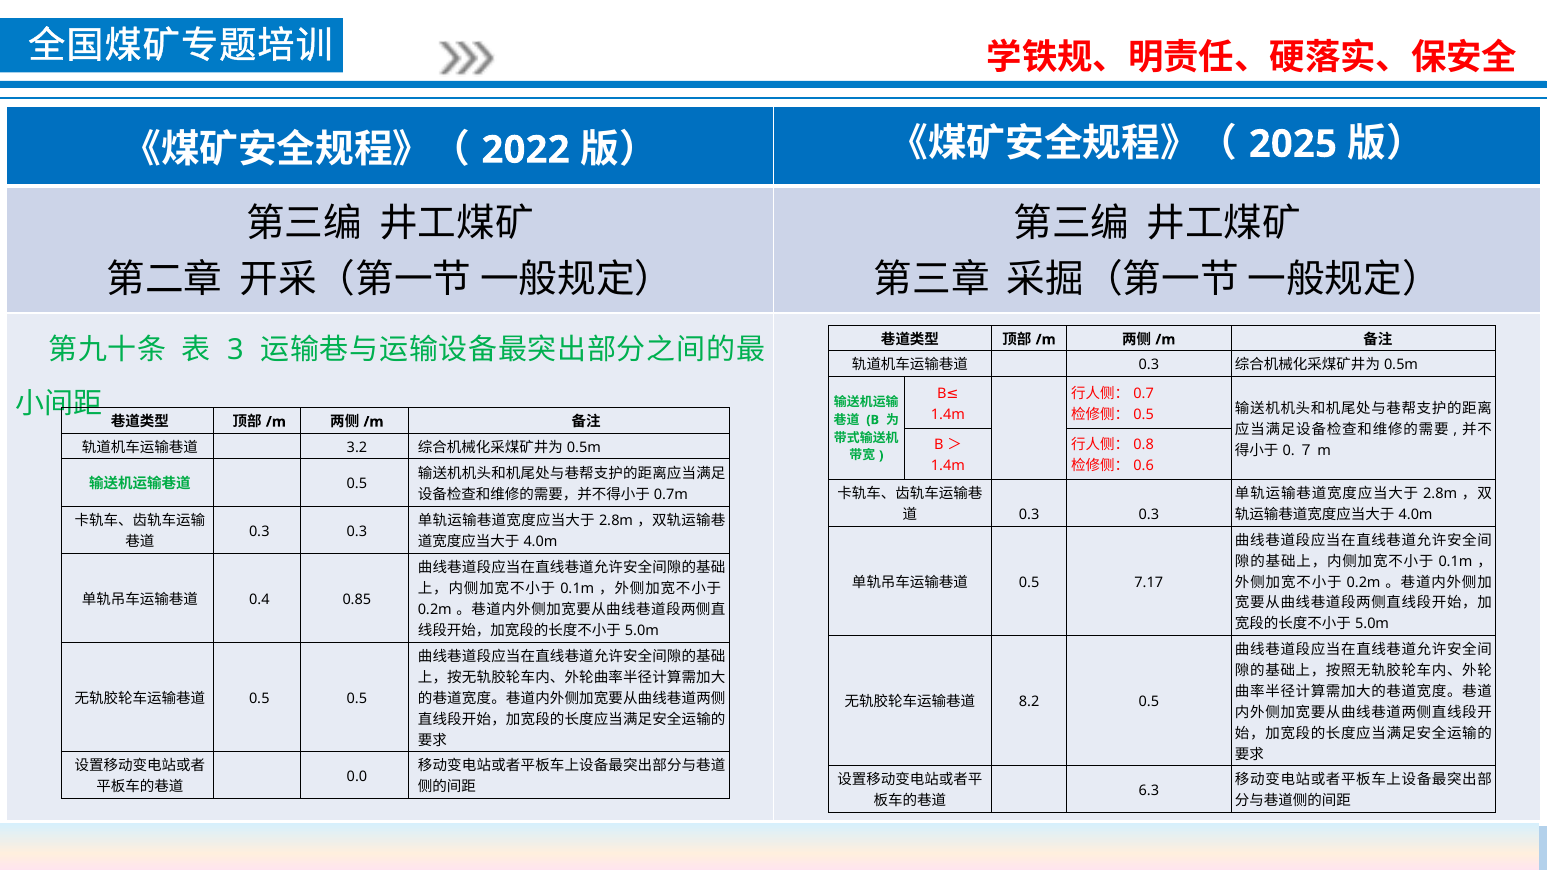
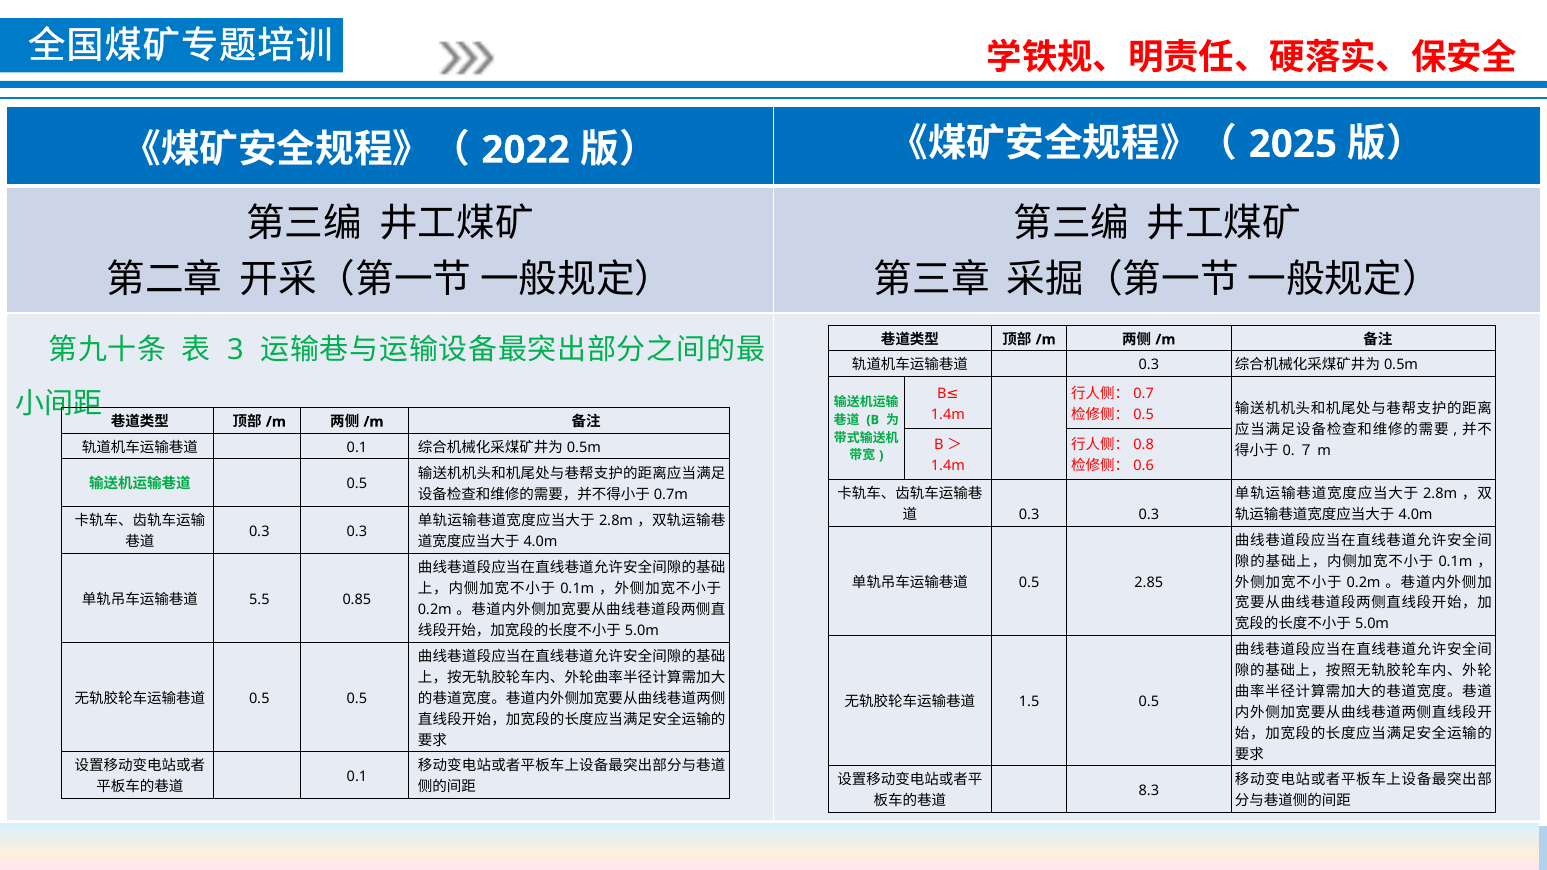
3.2 at (357, 447): 3.2 -> 0.1
7.17: 7.17 -> 2.85
0.4: 0.4 -> 5.5
8.2: 8.2 -> 1.5
0.0 at (357, 776): 0.0 -> 0.1
6.3: 6.3 -> 8.3
